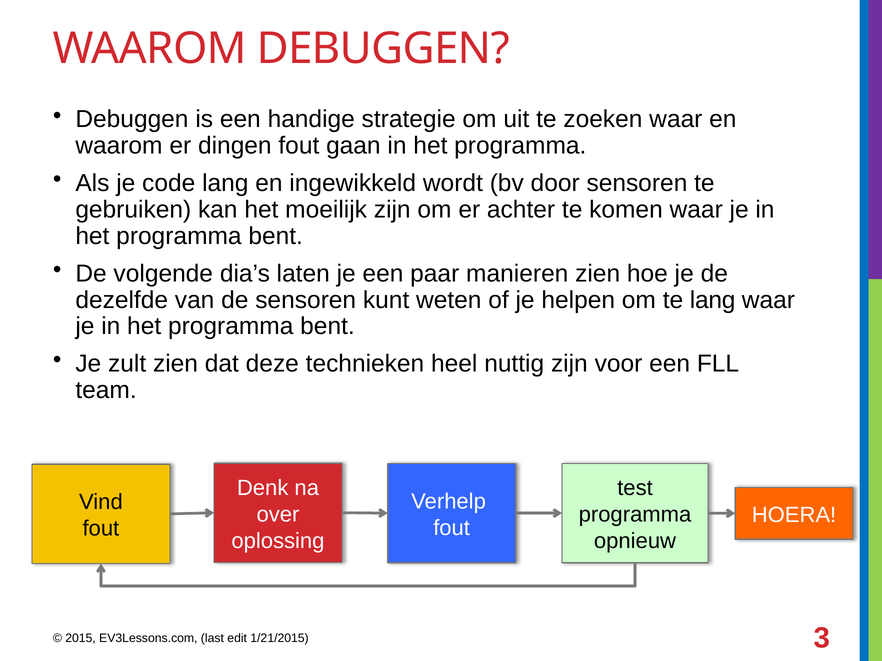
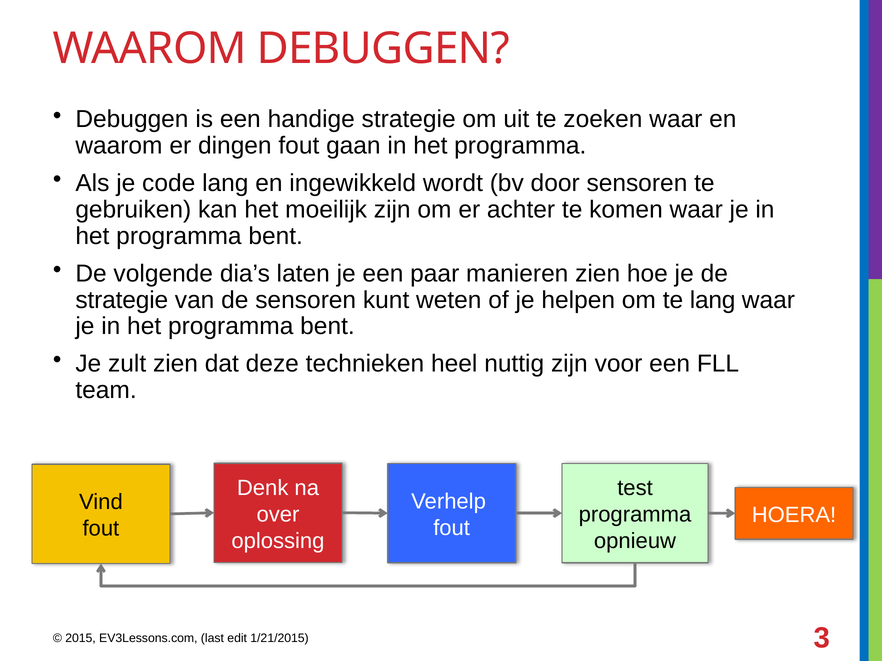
dezelfde at (122, 300): dezelfde -> strategie
